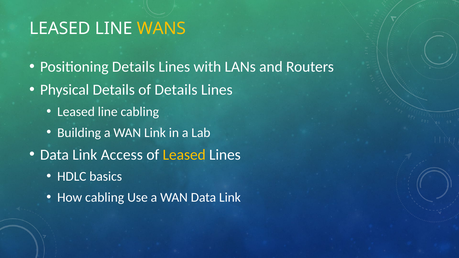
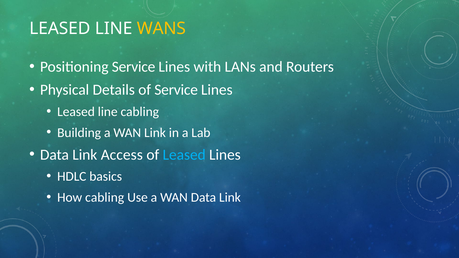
Positioning Details: Details -> Service
of Details: Details -> Service
Leased at (184, 155) colour: yellow -> light blue
